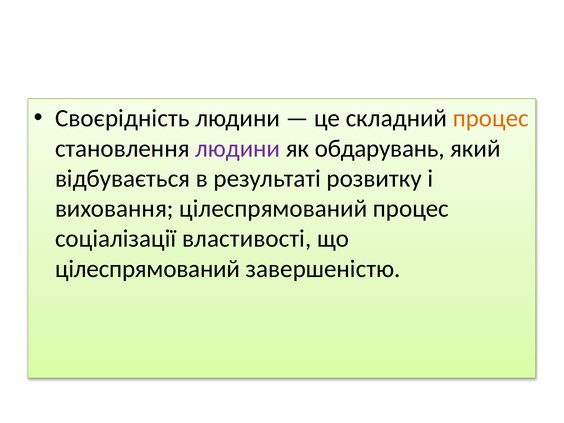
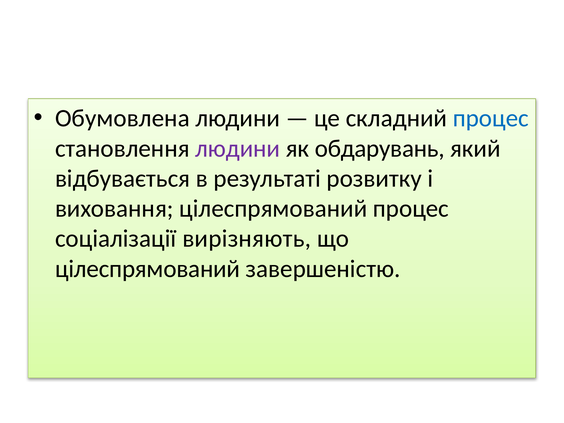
Своєрідність: Своєрідність -> Обумовлена
процес at (491, 118) colour: orange -> blue
властивості: властивості -> вирізняють
